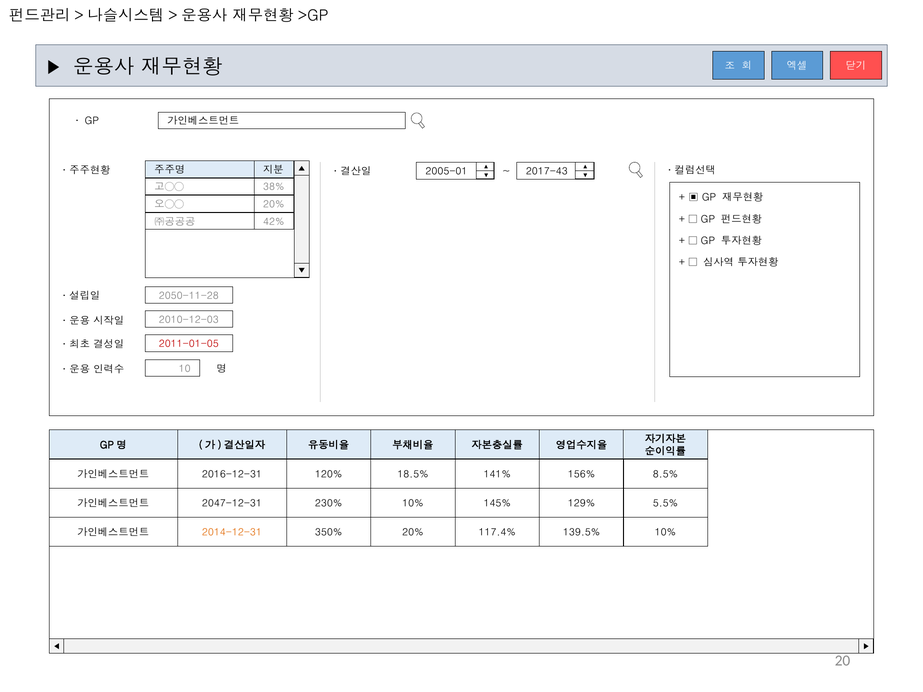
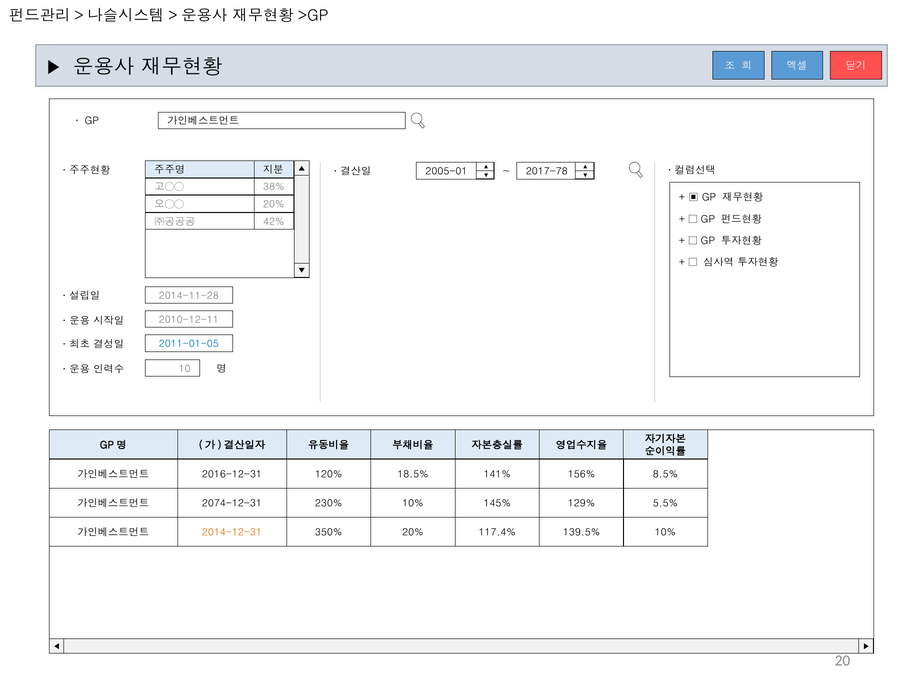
2017-43: 2017-43 -> 2017-78
2050-11-28: 2050-11-28 -> 2014-11-28
2010-12-03: 2010-12-03 -> 2010-12-11
2011-01-05 colour: red -> blue
2047-12-31: 2047-12-31 -> 2074-12-31
